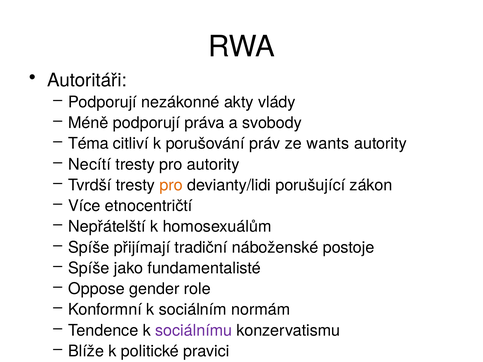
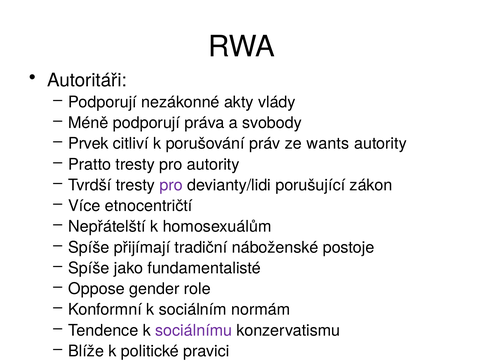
Téma: Téma -> Prvek
Necítí: Necítí -> Pratto
pro at (171, 185) colour: orange -> purple
